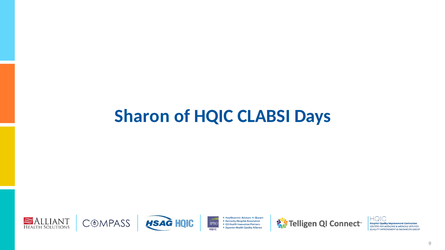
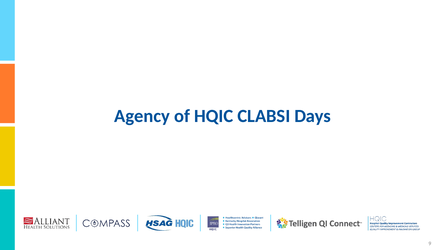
Sharon: Sharon -> Agency
